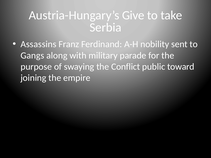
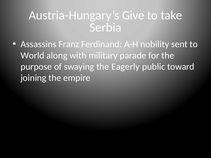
Gangs: Gangs -> World
Conflict: Conflict -> Eagerly
